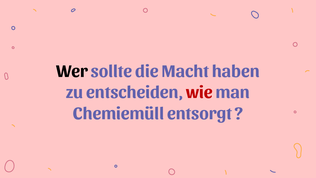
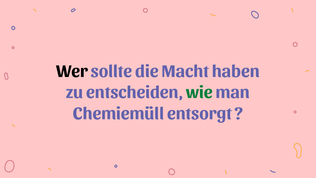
wie colour: red -> green
